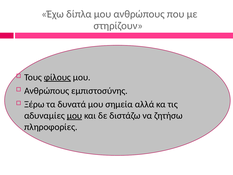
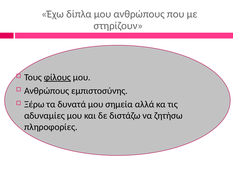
μου at (74, 115) underline: present -> none
